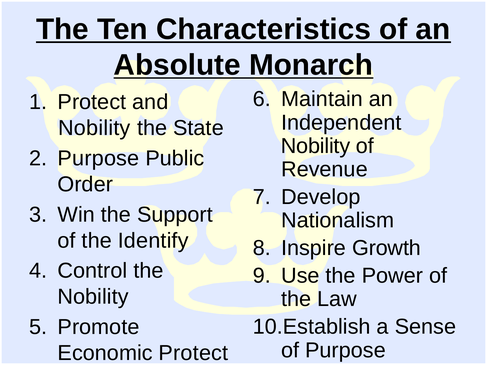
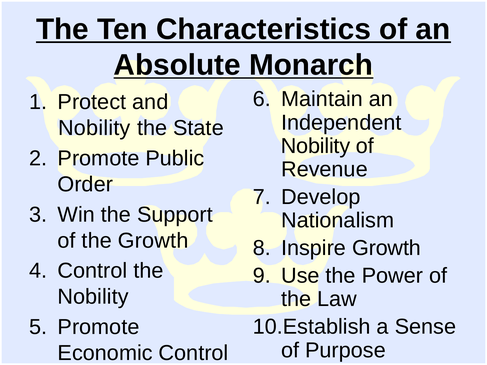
Purpose at (98, 158): Purpose -> Promote
the Identify: Identify -> Growth
Economic Protect: Protect -> Control
